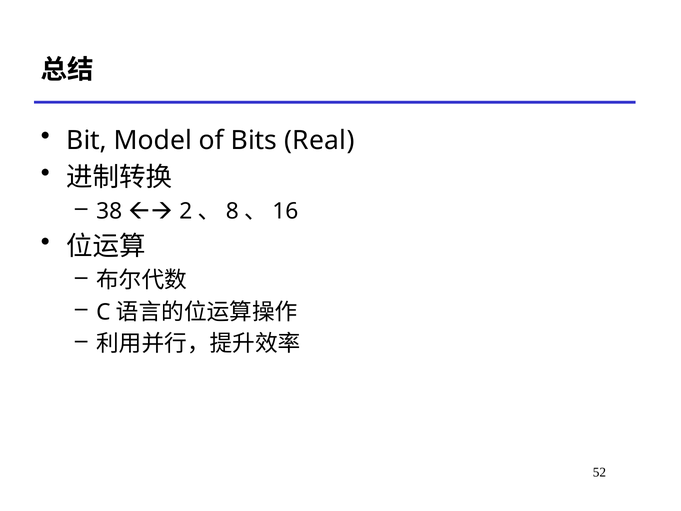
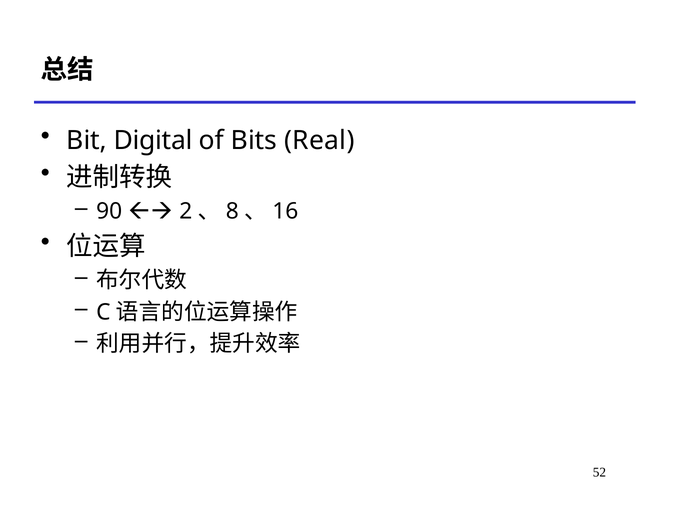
Model: Model -> Digital
38: 38 -> 90
